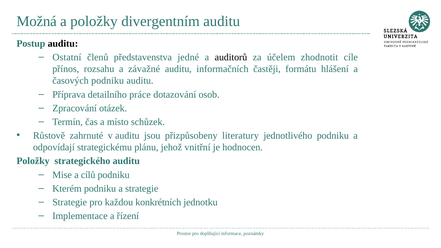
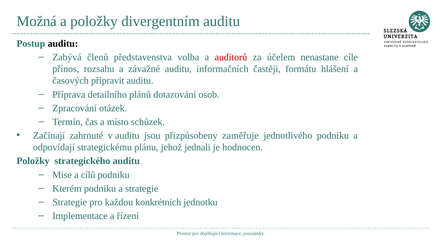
Ostatní: Ostatní -> Zabývá
jedné: jedné -> volba
auditorů colour: black -> red
zhodnotit: zhodnotit -> nenastane
časových podniku: podniku -> připravit
práce: práce -> plánů
Růstově: Růstově -> Začínají
literatury: literatury -> zaměřuje
vnitřní: vnitřní -> jednali
